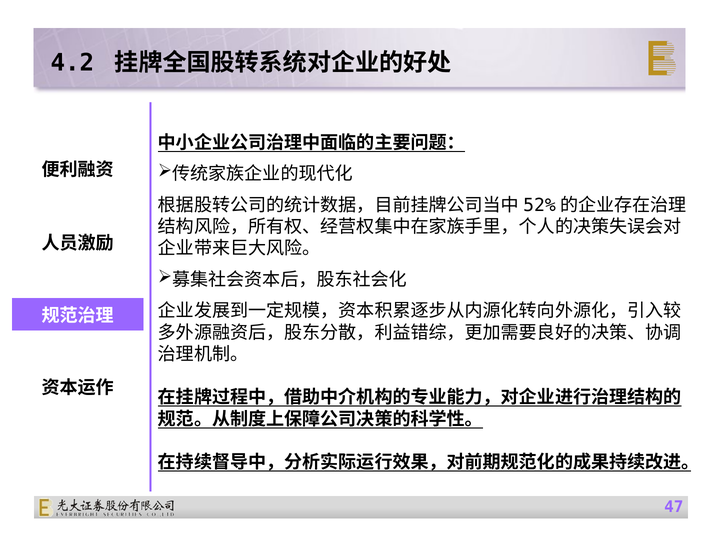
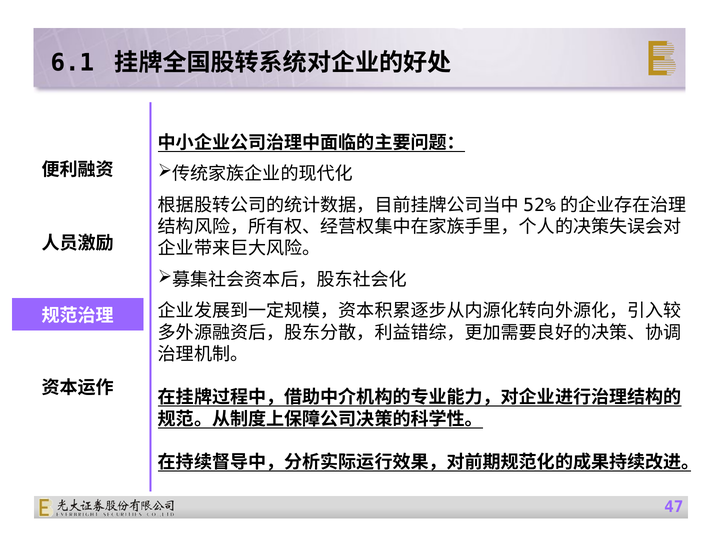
4.2: 4.2 -> 6.1
